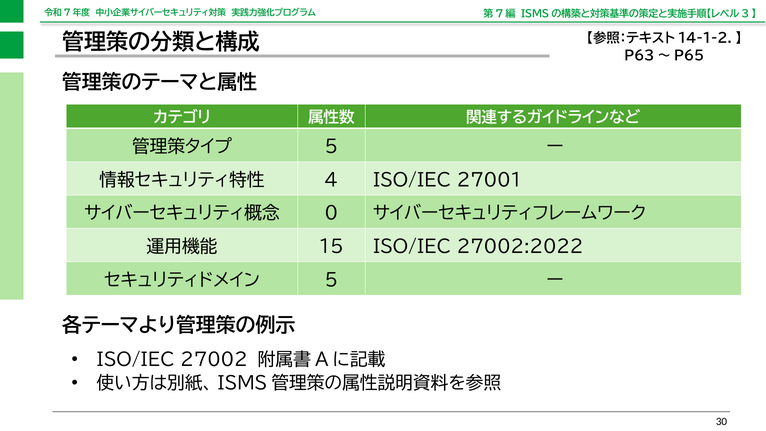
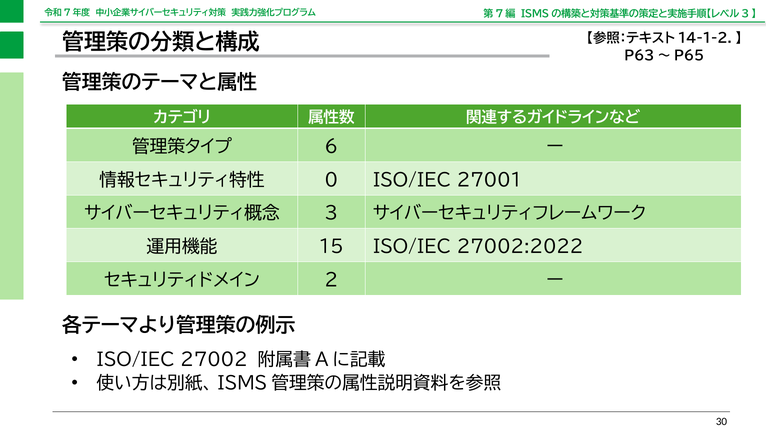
5 at (331, 147): 5 -> 6
4: 4 -> 0
0: 0 -> 3
5 at (331, 280): 5 -> 2
